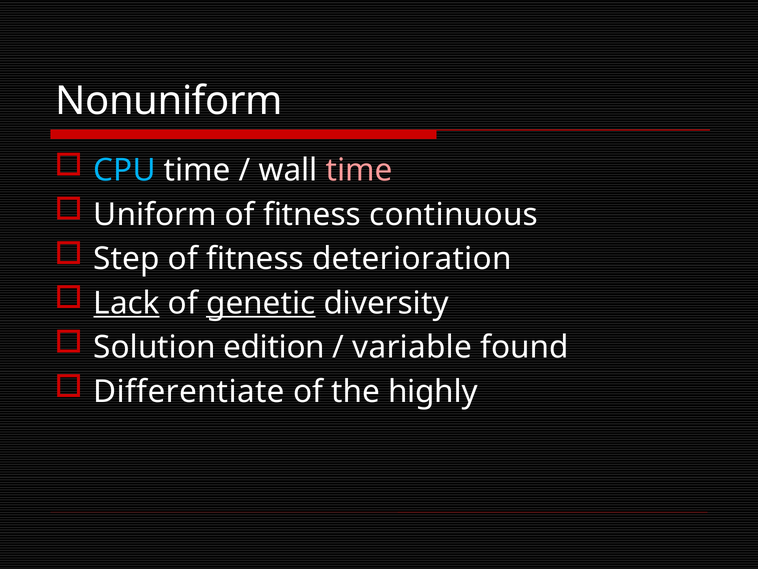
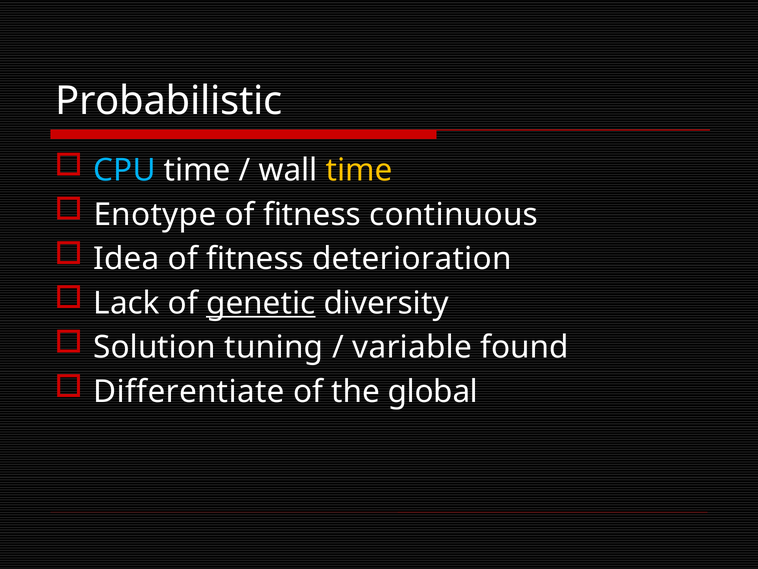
Nonuniform: Nonuniform -> Probabilistic
time at (359, 170) colour: pink -> yellow
Uniform: Uniform -> Enotype
Step: Step -> Idea
Lack underline: present -> none
edition: edition -> tuning
highly: highly -> global
